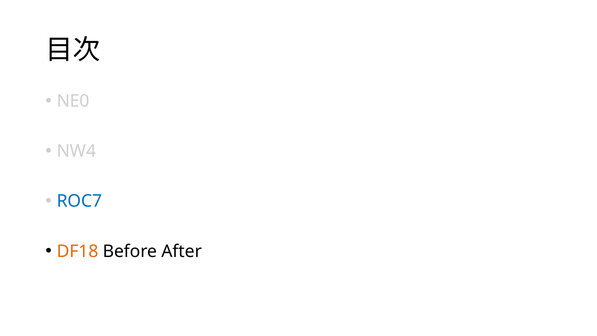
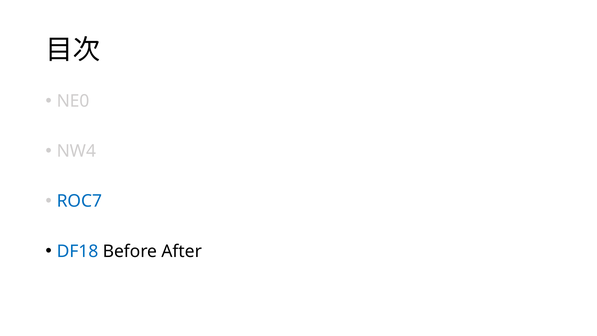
DF18 colour: orange -> blue
